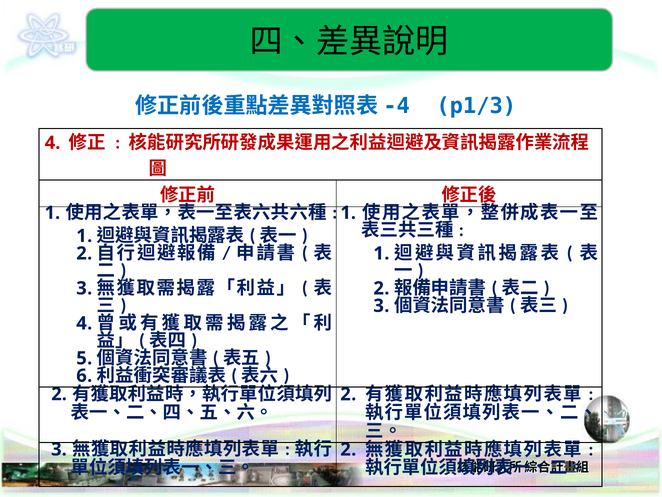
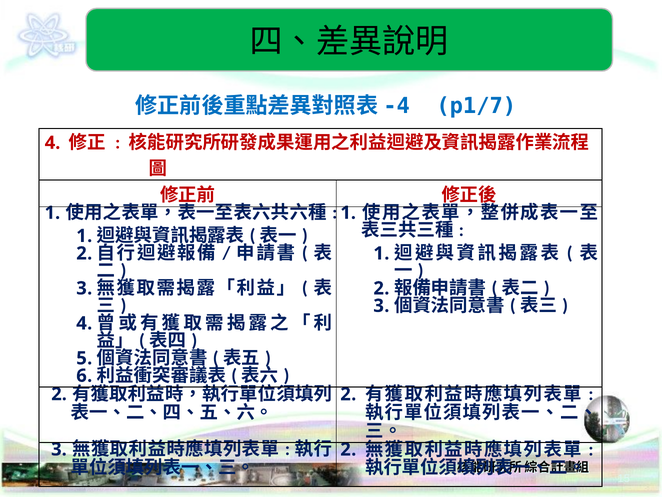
p1/3: p1/3 -> p1/7
